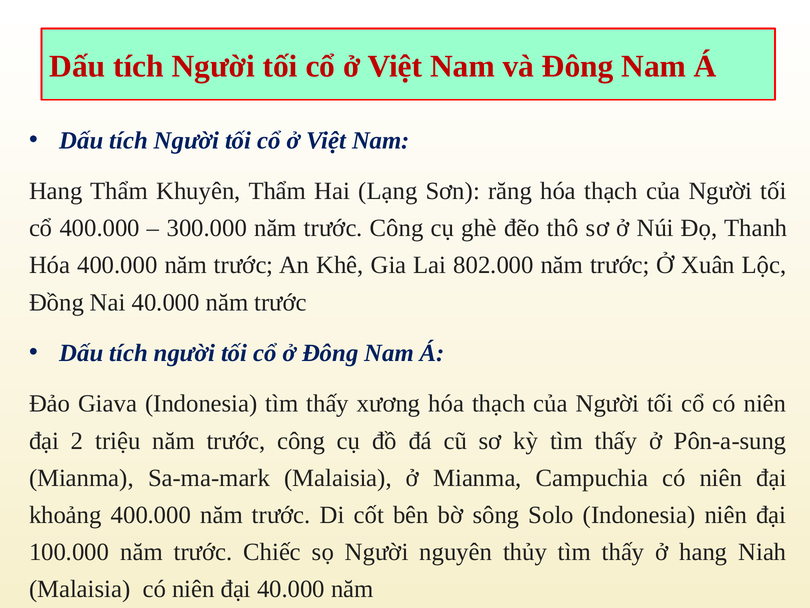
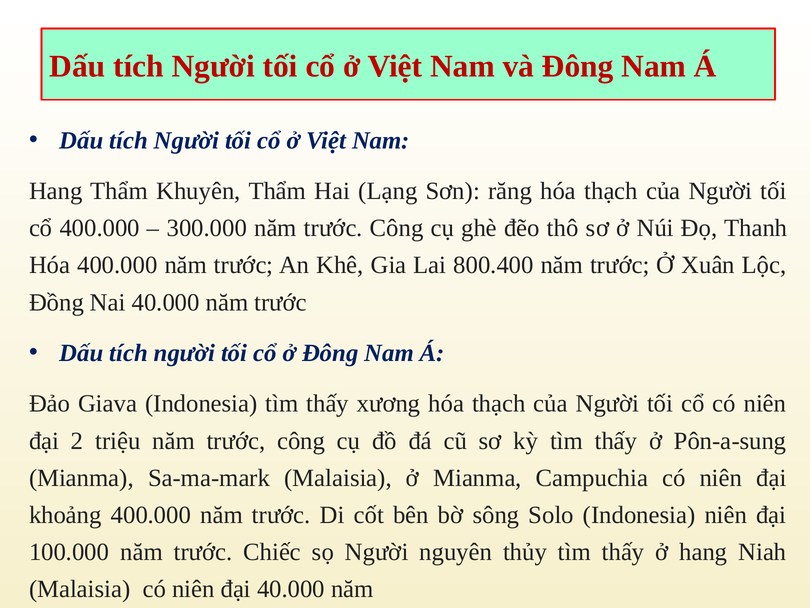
802.000: 802.000 -> 800.400
